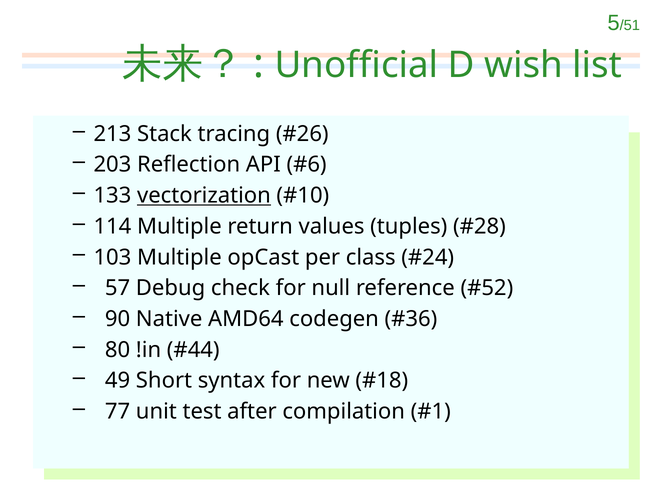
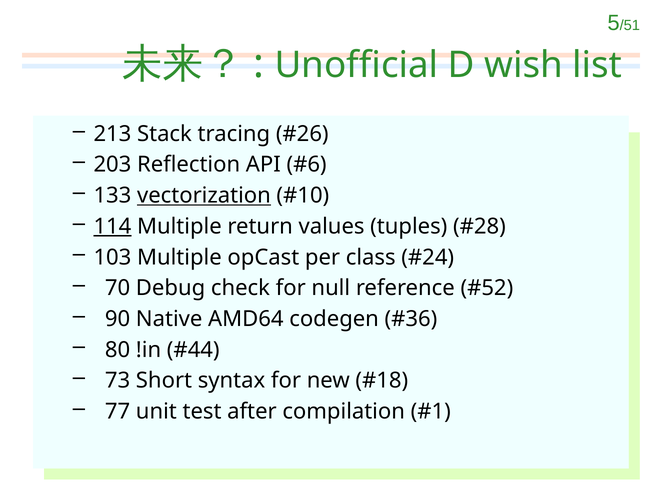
114 underline: none -> present
57: 57 -> 70
49: 49 -> 73
